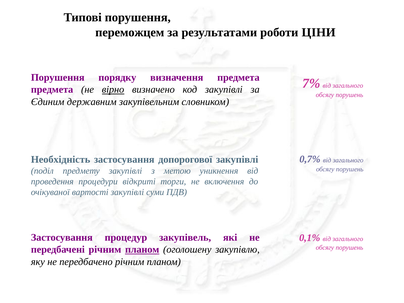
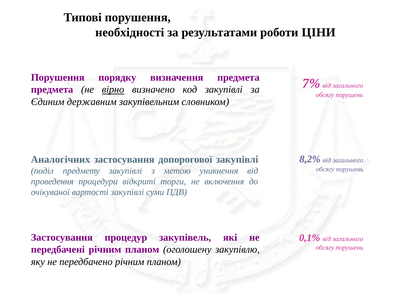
переможцем: переможцем -> необхідності
Необхідність: Необхідність -> Аналогічних
0,7%: 0,7% -> 8,2%
планом at (142, 250) underline: present -> none
